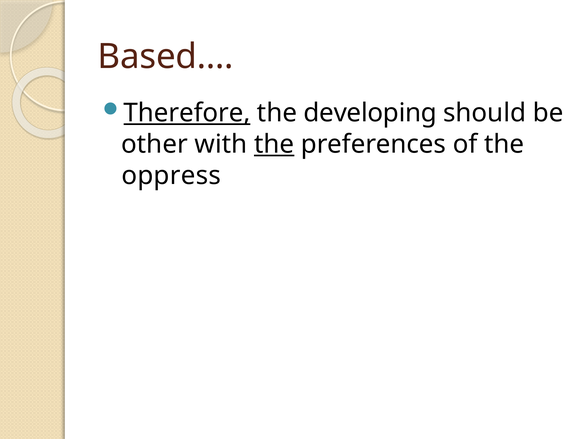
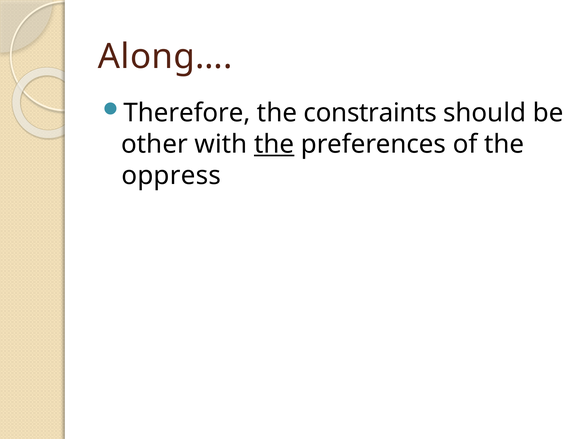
Based…: Based… -> Along…
Therefore underline: present -> none
developing: developing -> constraints
